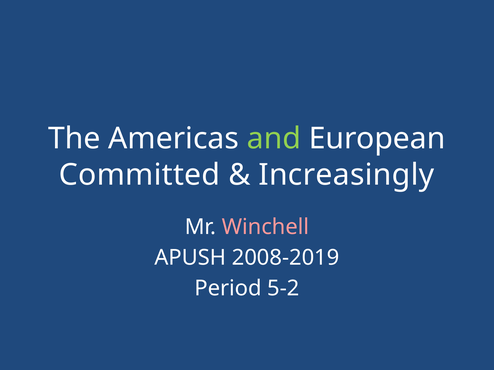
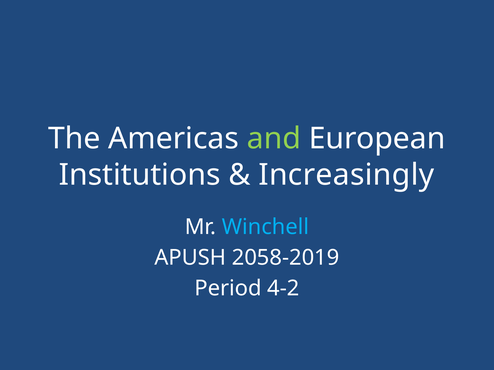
Committed: Committed -> Institutions
Winchell colour: pink -> light blue
2008-2019: 2008-2019 -> 2058-2019
5-2: 5-2 -> 4-2
